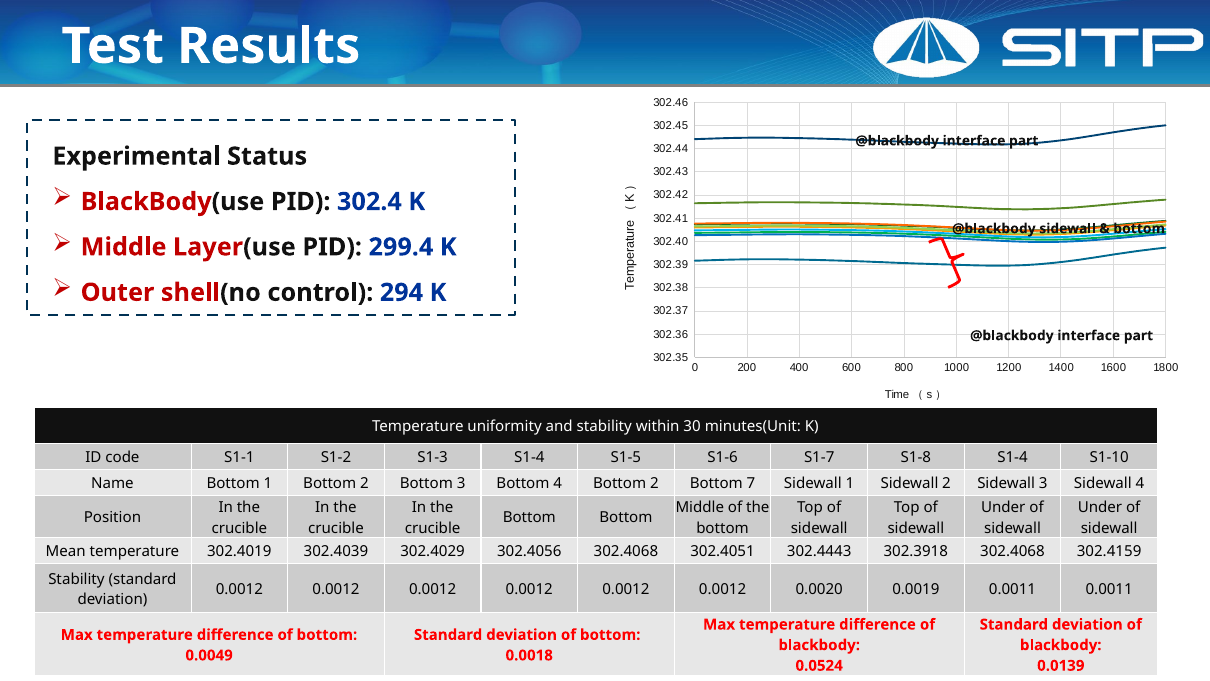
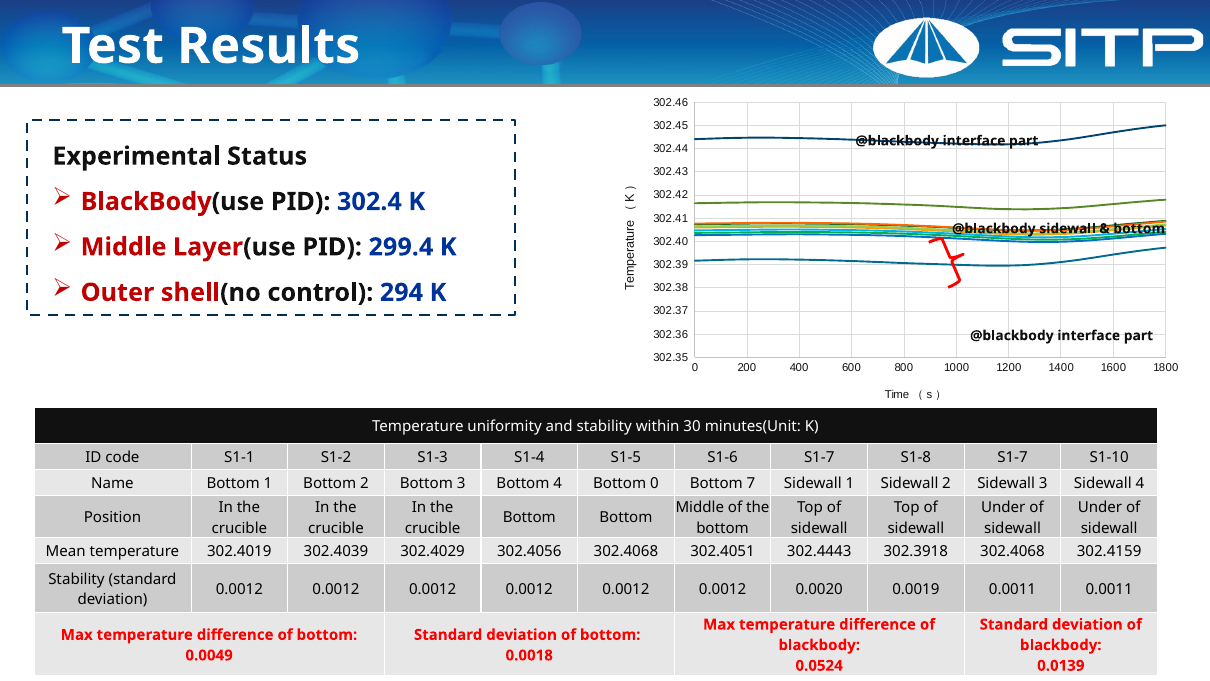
S1-8 S1-4: S1-4 -> S1-7
4 Bottom 2: 2 -> 0
